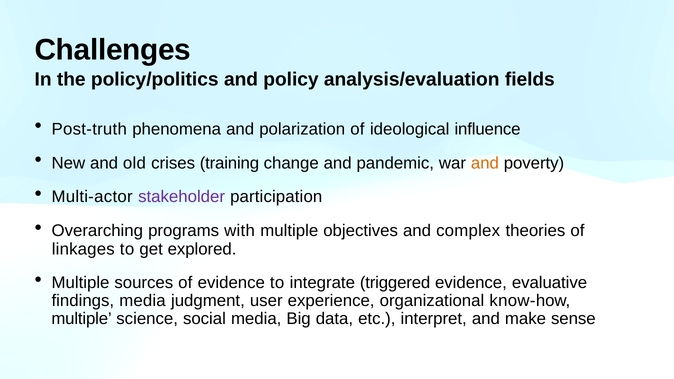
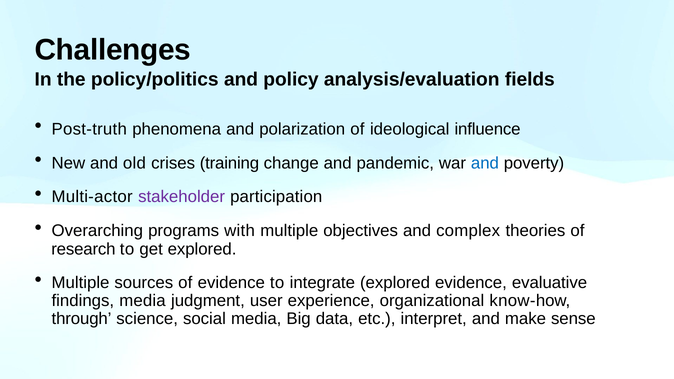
and at (485, 163) colour: orange -> blue
linkages: linkages -> research
integrate triggered: triggered -> explored
multiple at (82, 319): multiple -> through
